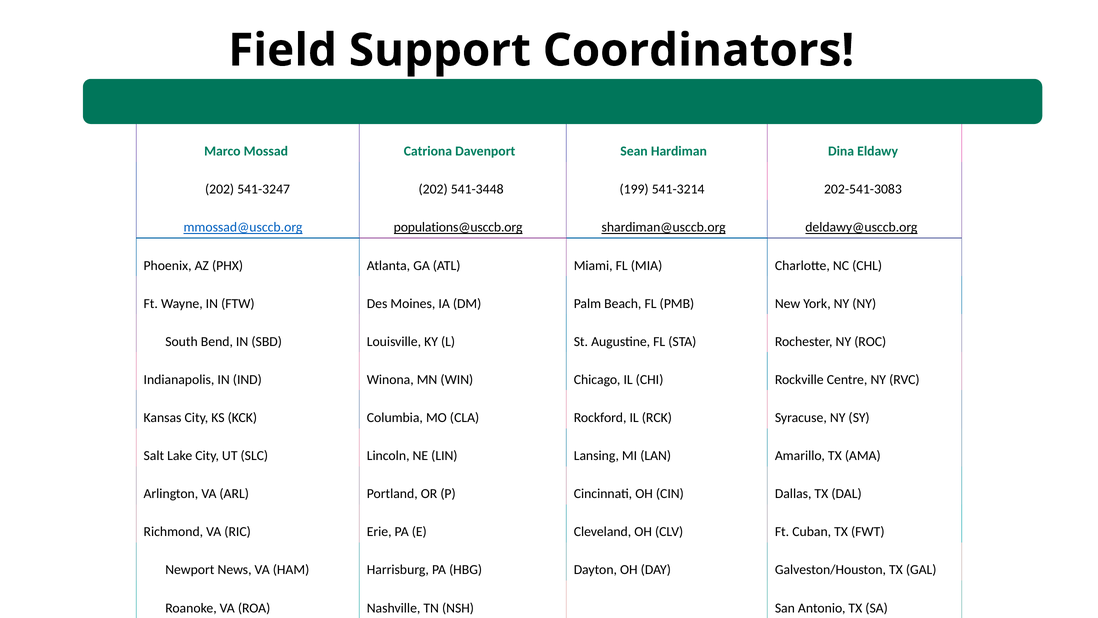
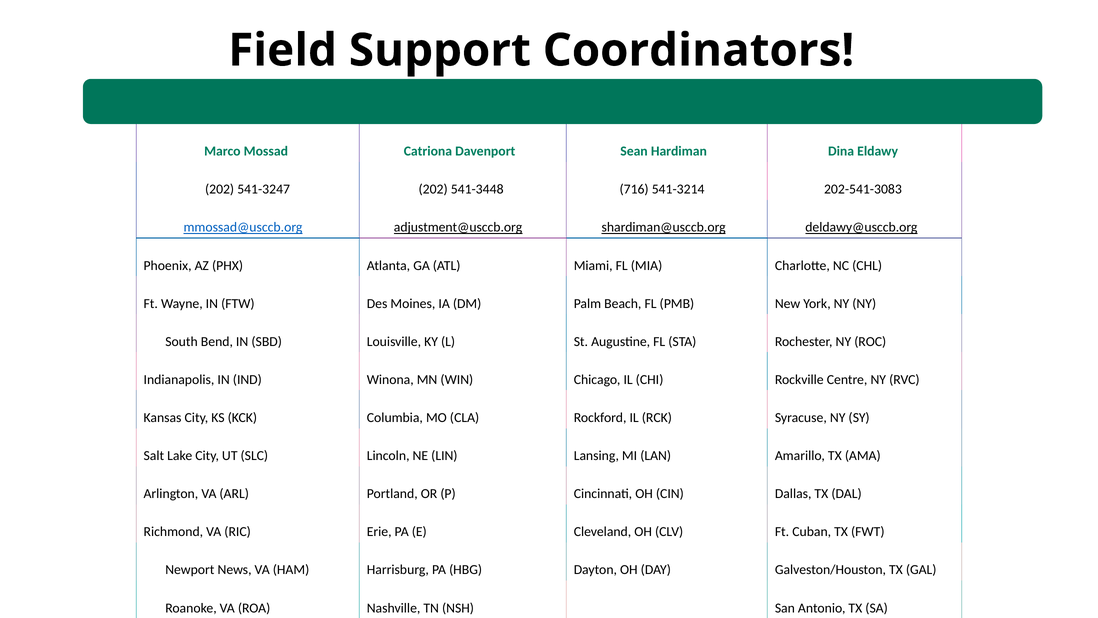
199: 199 -> 716
populations@usccb.org: populations@usccb.org -> adjustment@usccb.org
